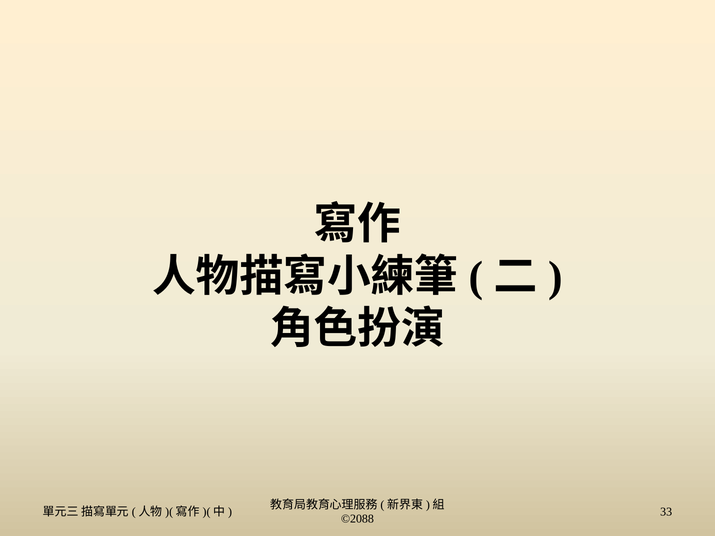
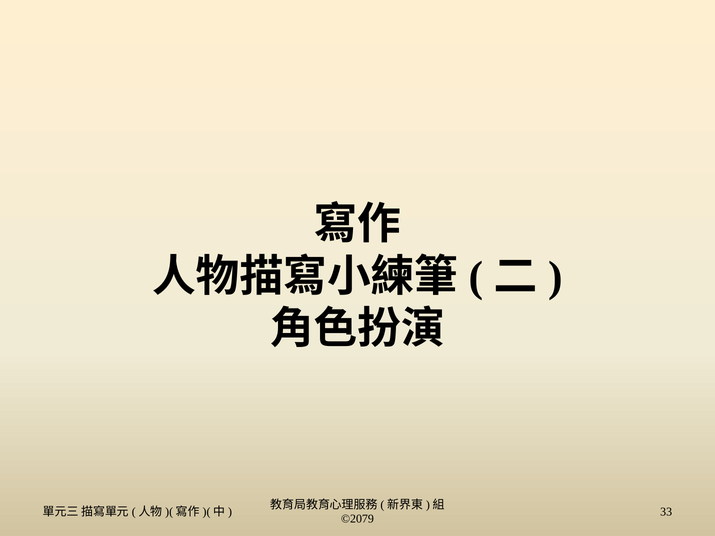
©2088: ©2088 -> ©2079
